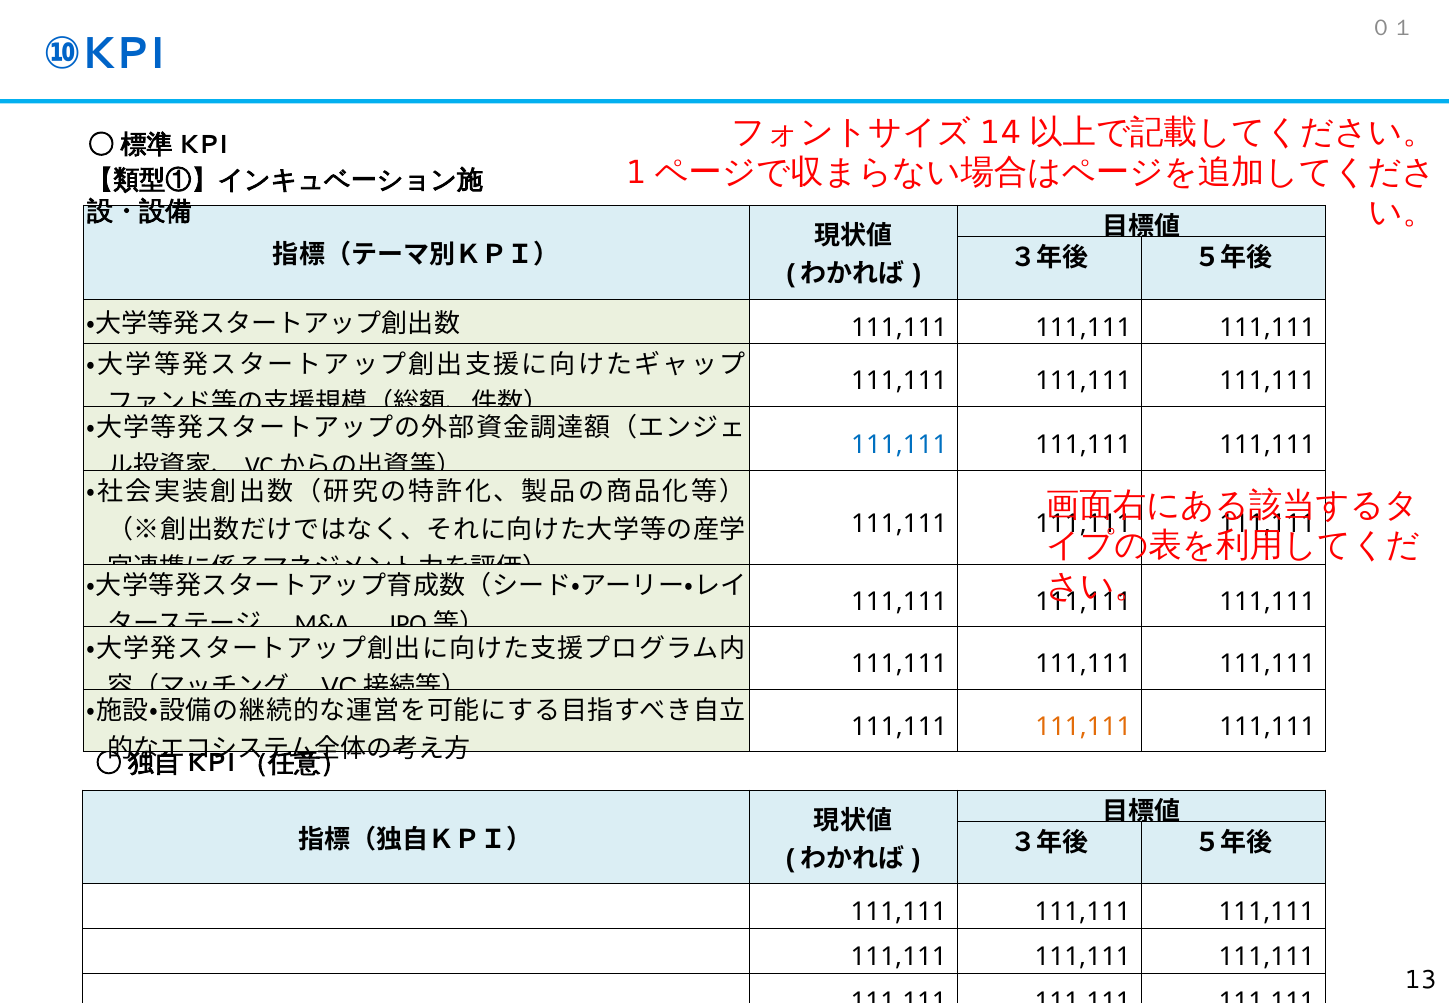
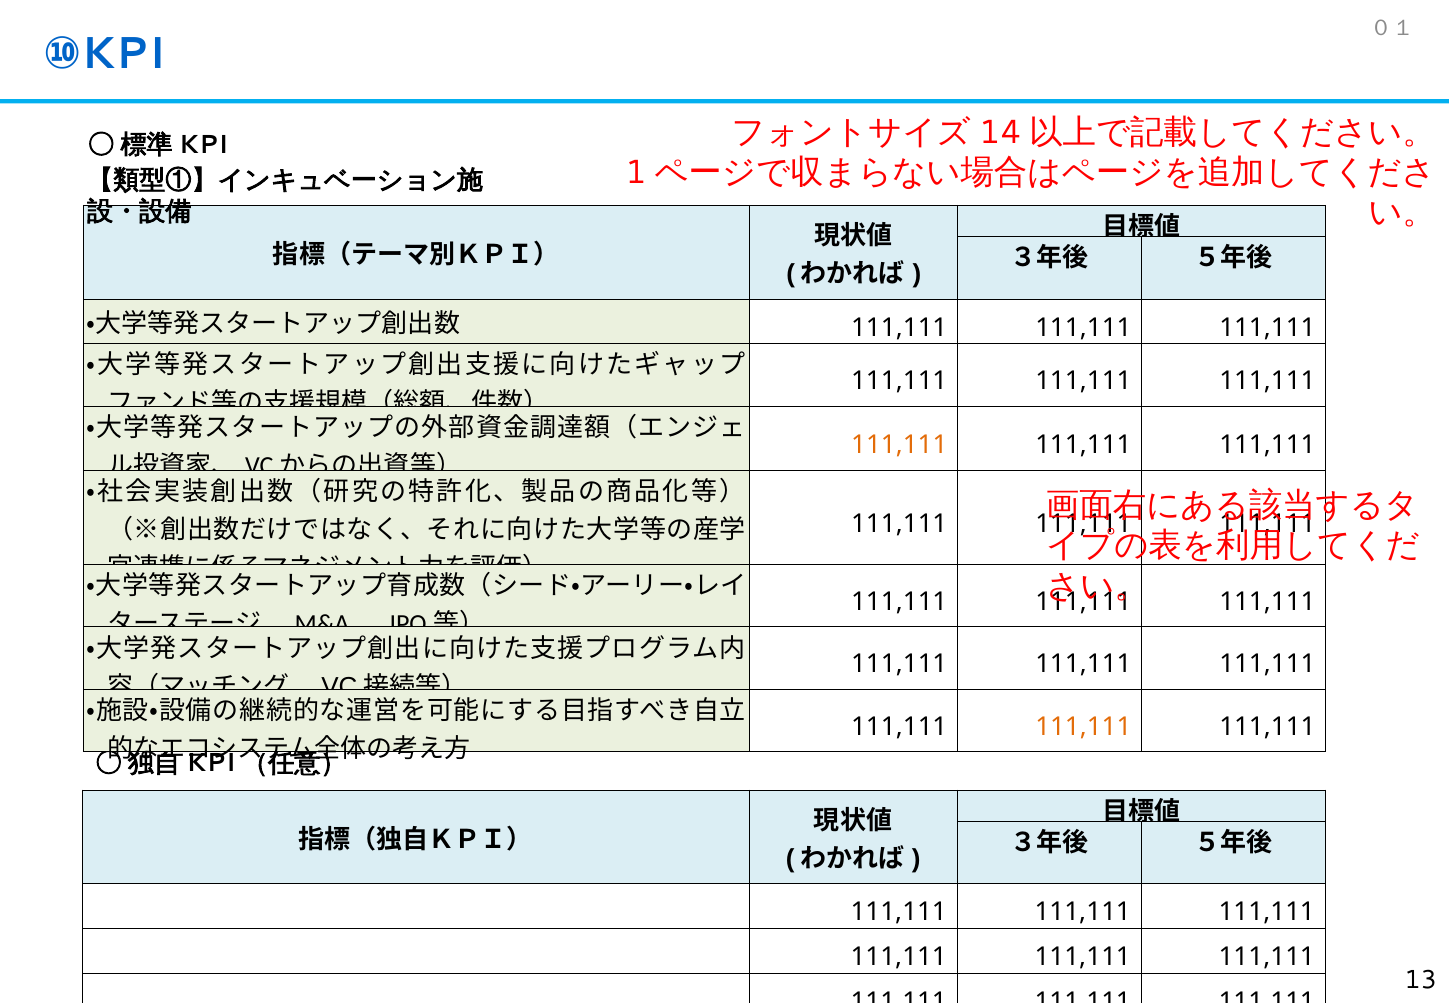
111,111 at (899, 445) colour: blue -> orange
